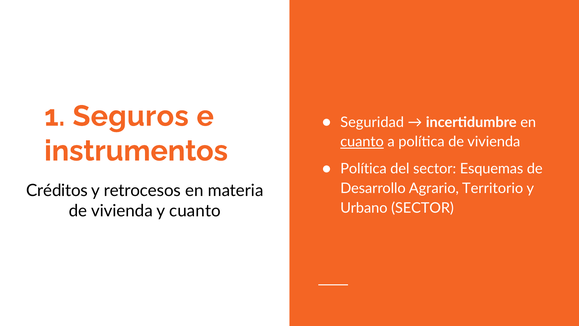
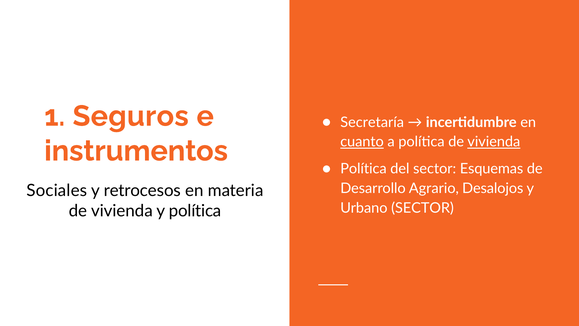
Seguridad: Seguridad -> Secretaría
vivienda at (494, 142) underline: none -> present
Territorio: Territorio -> Desalojos
Créditos: Créditos -> Sociales
y cuanto: cuanto -> política
